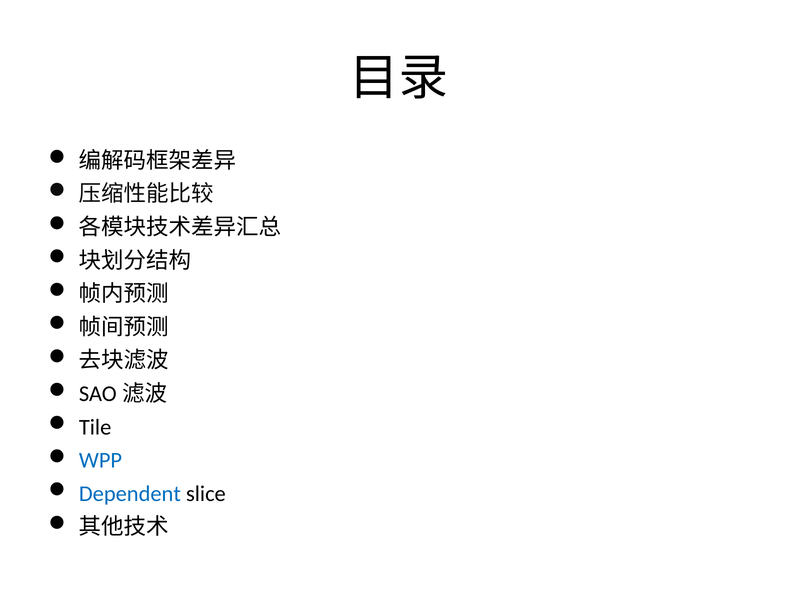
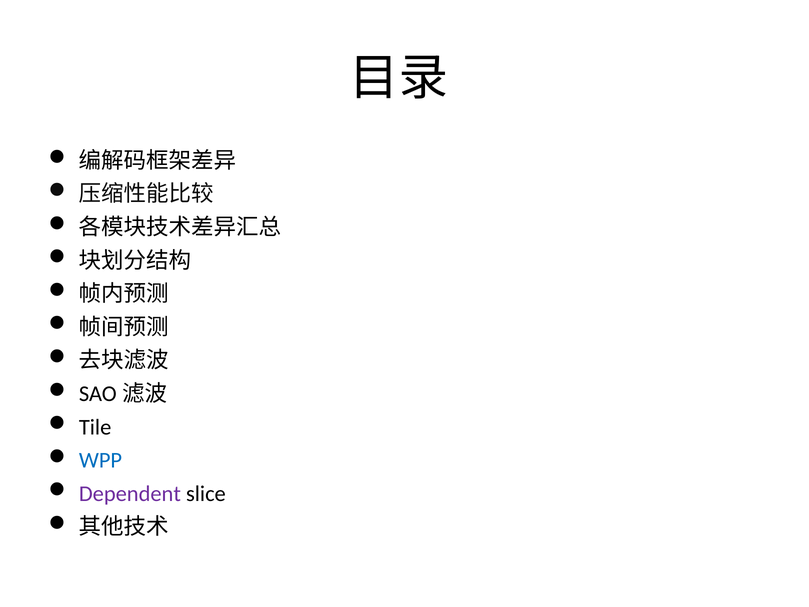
Dependent colour: blue -> purple
